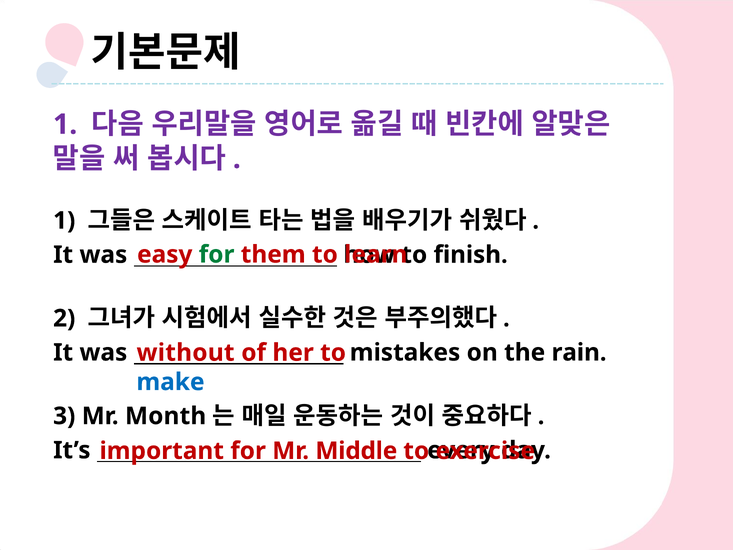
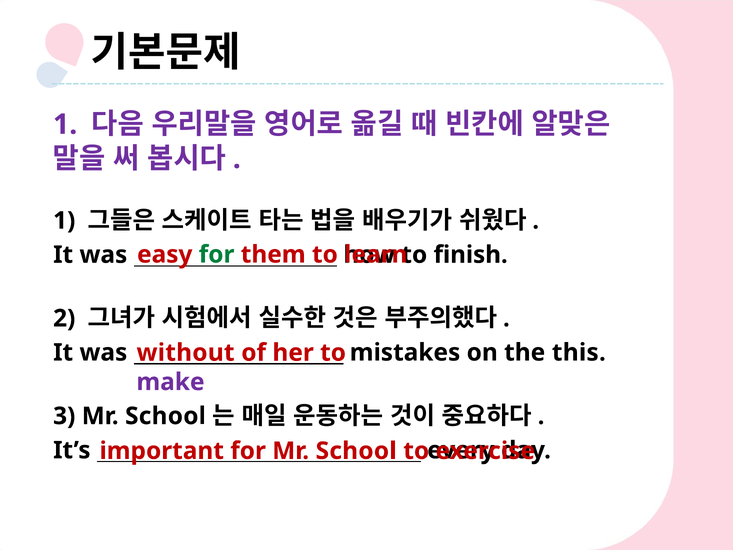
rain: rain -> this
make colour: blue -> purple
3 Mr Month: Month -> School
for Mr Middle: Middle -> School
